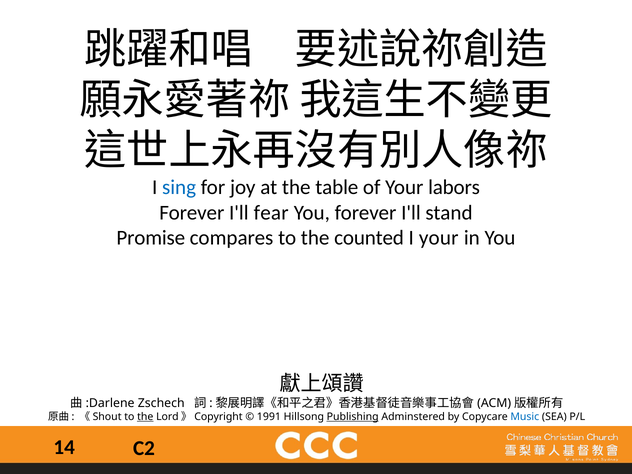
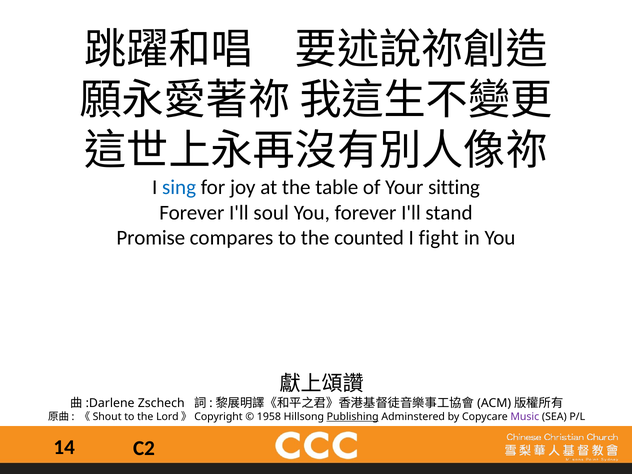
labors: labors -> sitting
fear: fear -> soul
I your: your -> fight
the at (145, 417) underline: present -> none
1991: 1991 -> 1958
Music colour: blue -> purple
